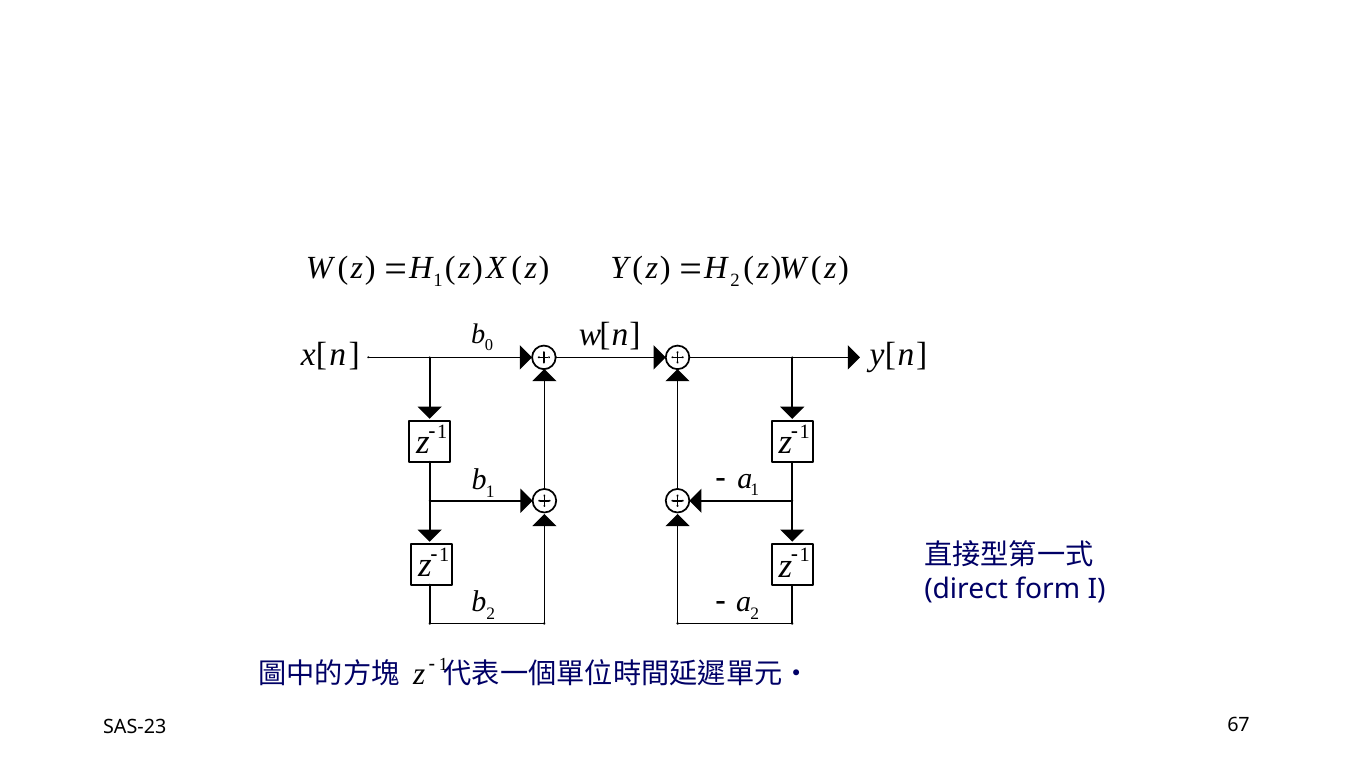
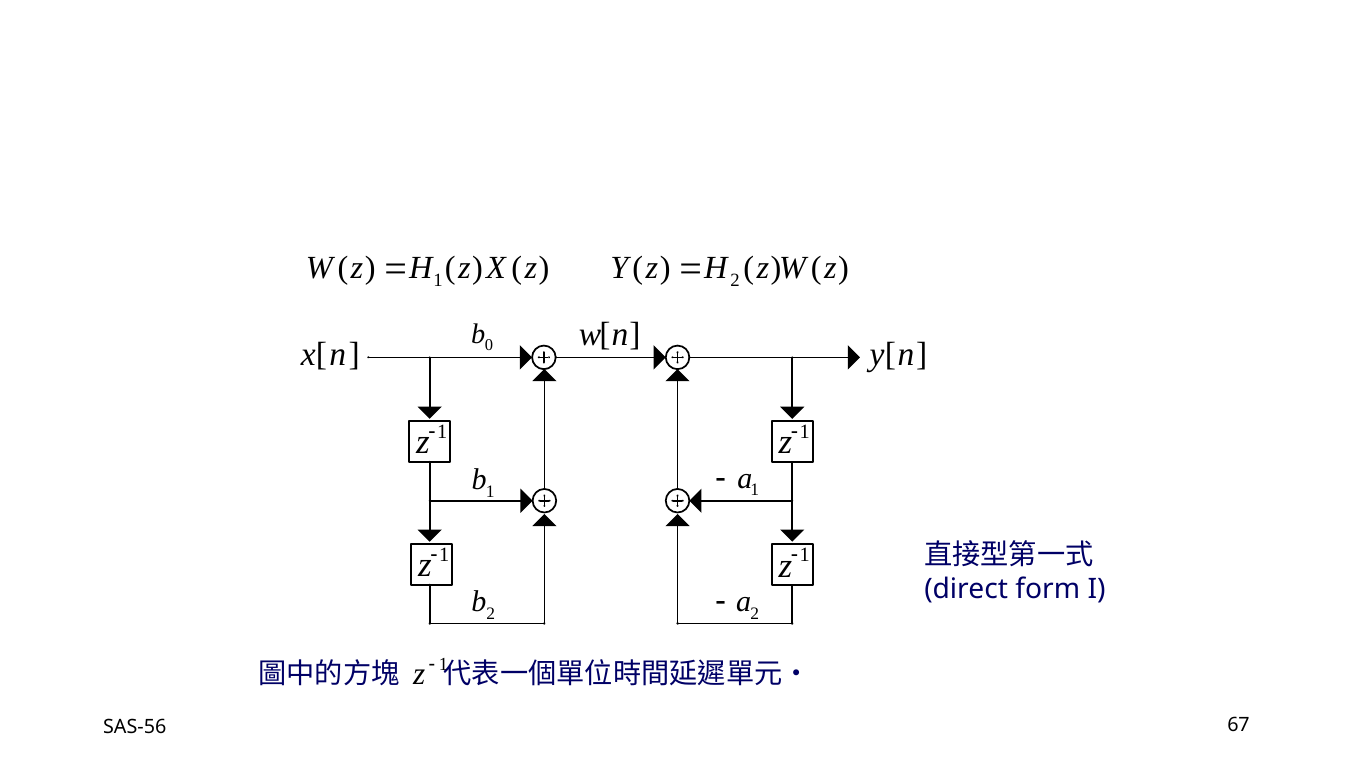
SAS-23: SAS-23 -> SAS-56
